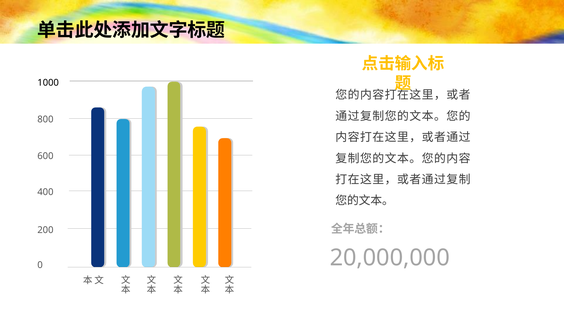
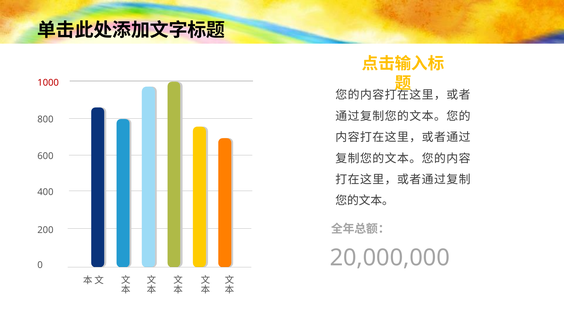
1000 colour: black -> red
